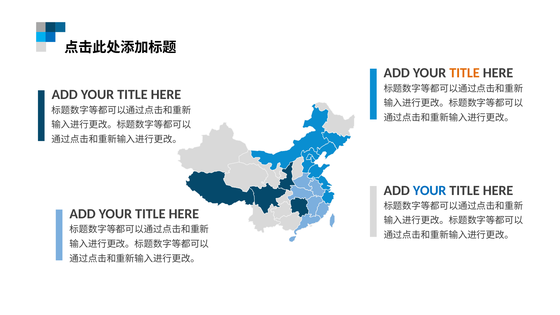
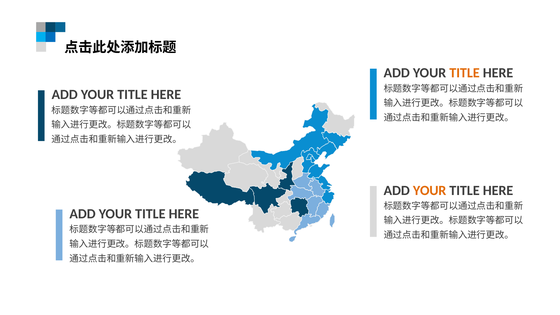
YOUR at (430, 190) colour: blue -> orange
